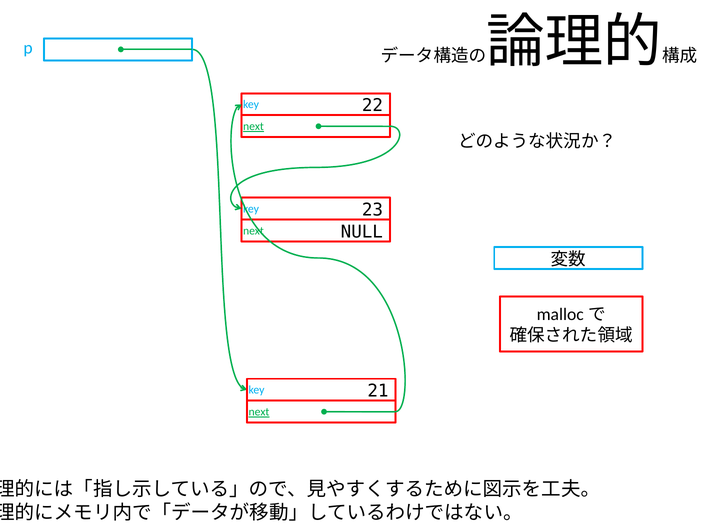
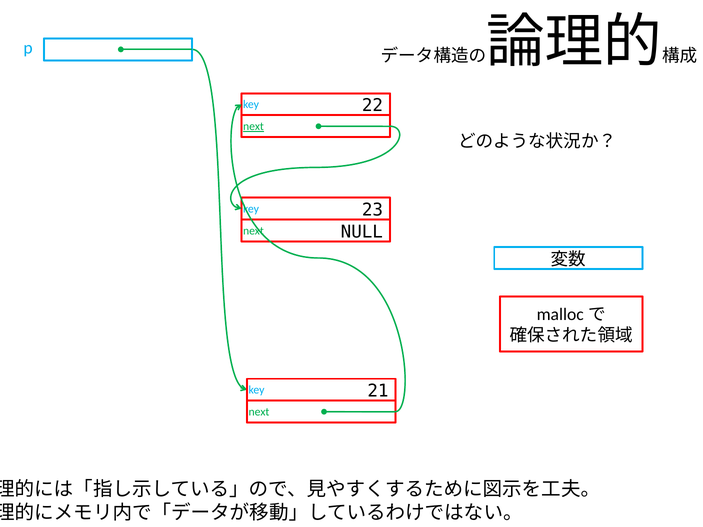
next at (259, 412) underline: present -> none
